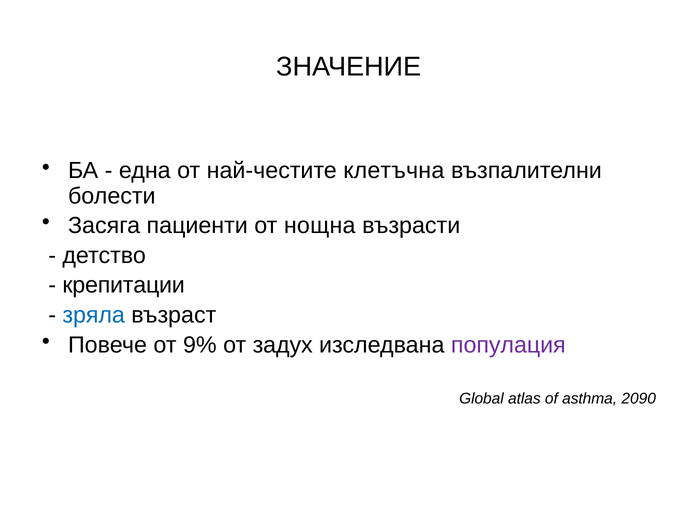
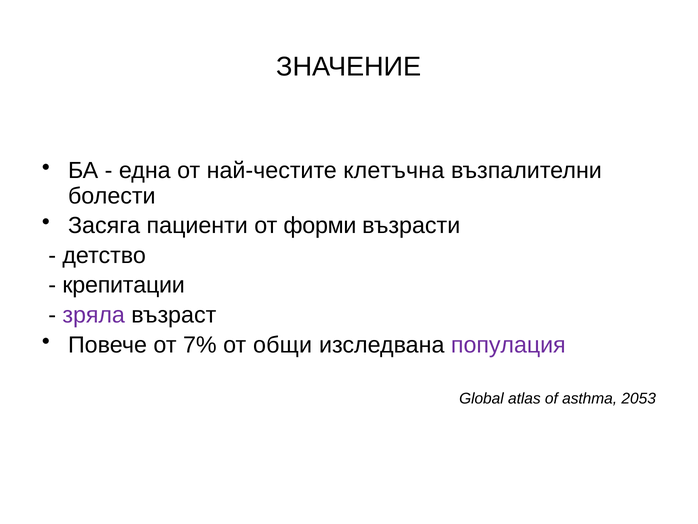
нощна: нощна -> форми
зряла colour: blue -> purple
9%: 9% -> 7%
задух: задух -> общи
2090: 2090 -> 2053
